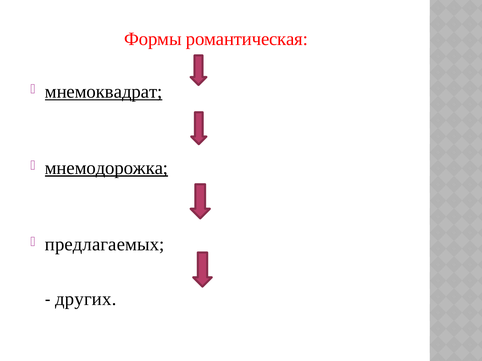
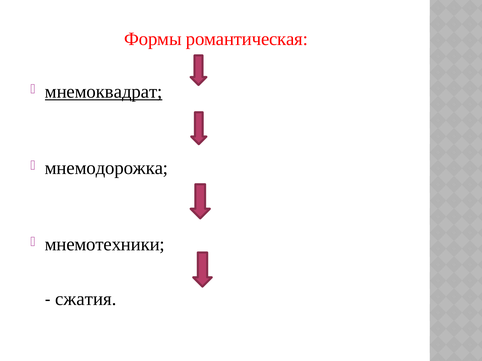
мнемодорожка underline: present -> none
предлагаемых: предлагаемых -> мнемотехники
других: других -> сжатия
